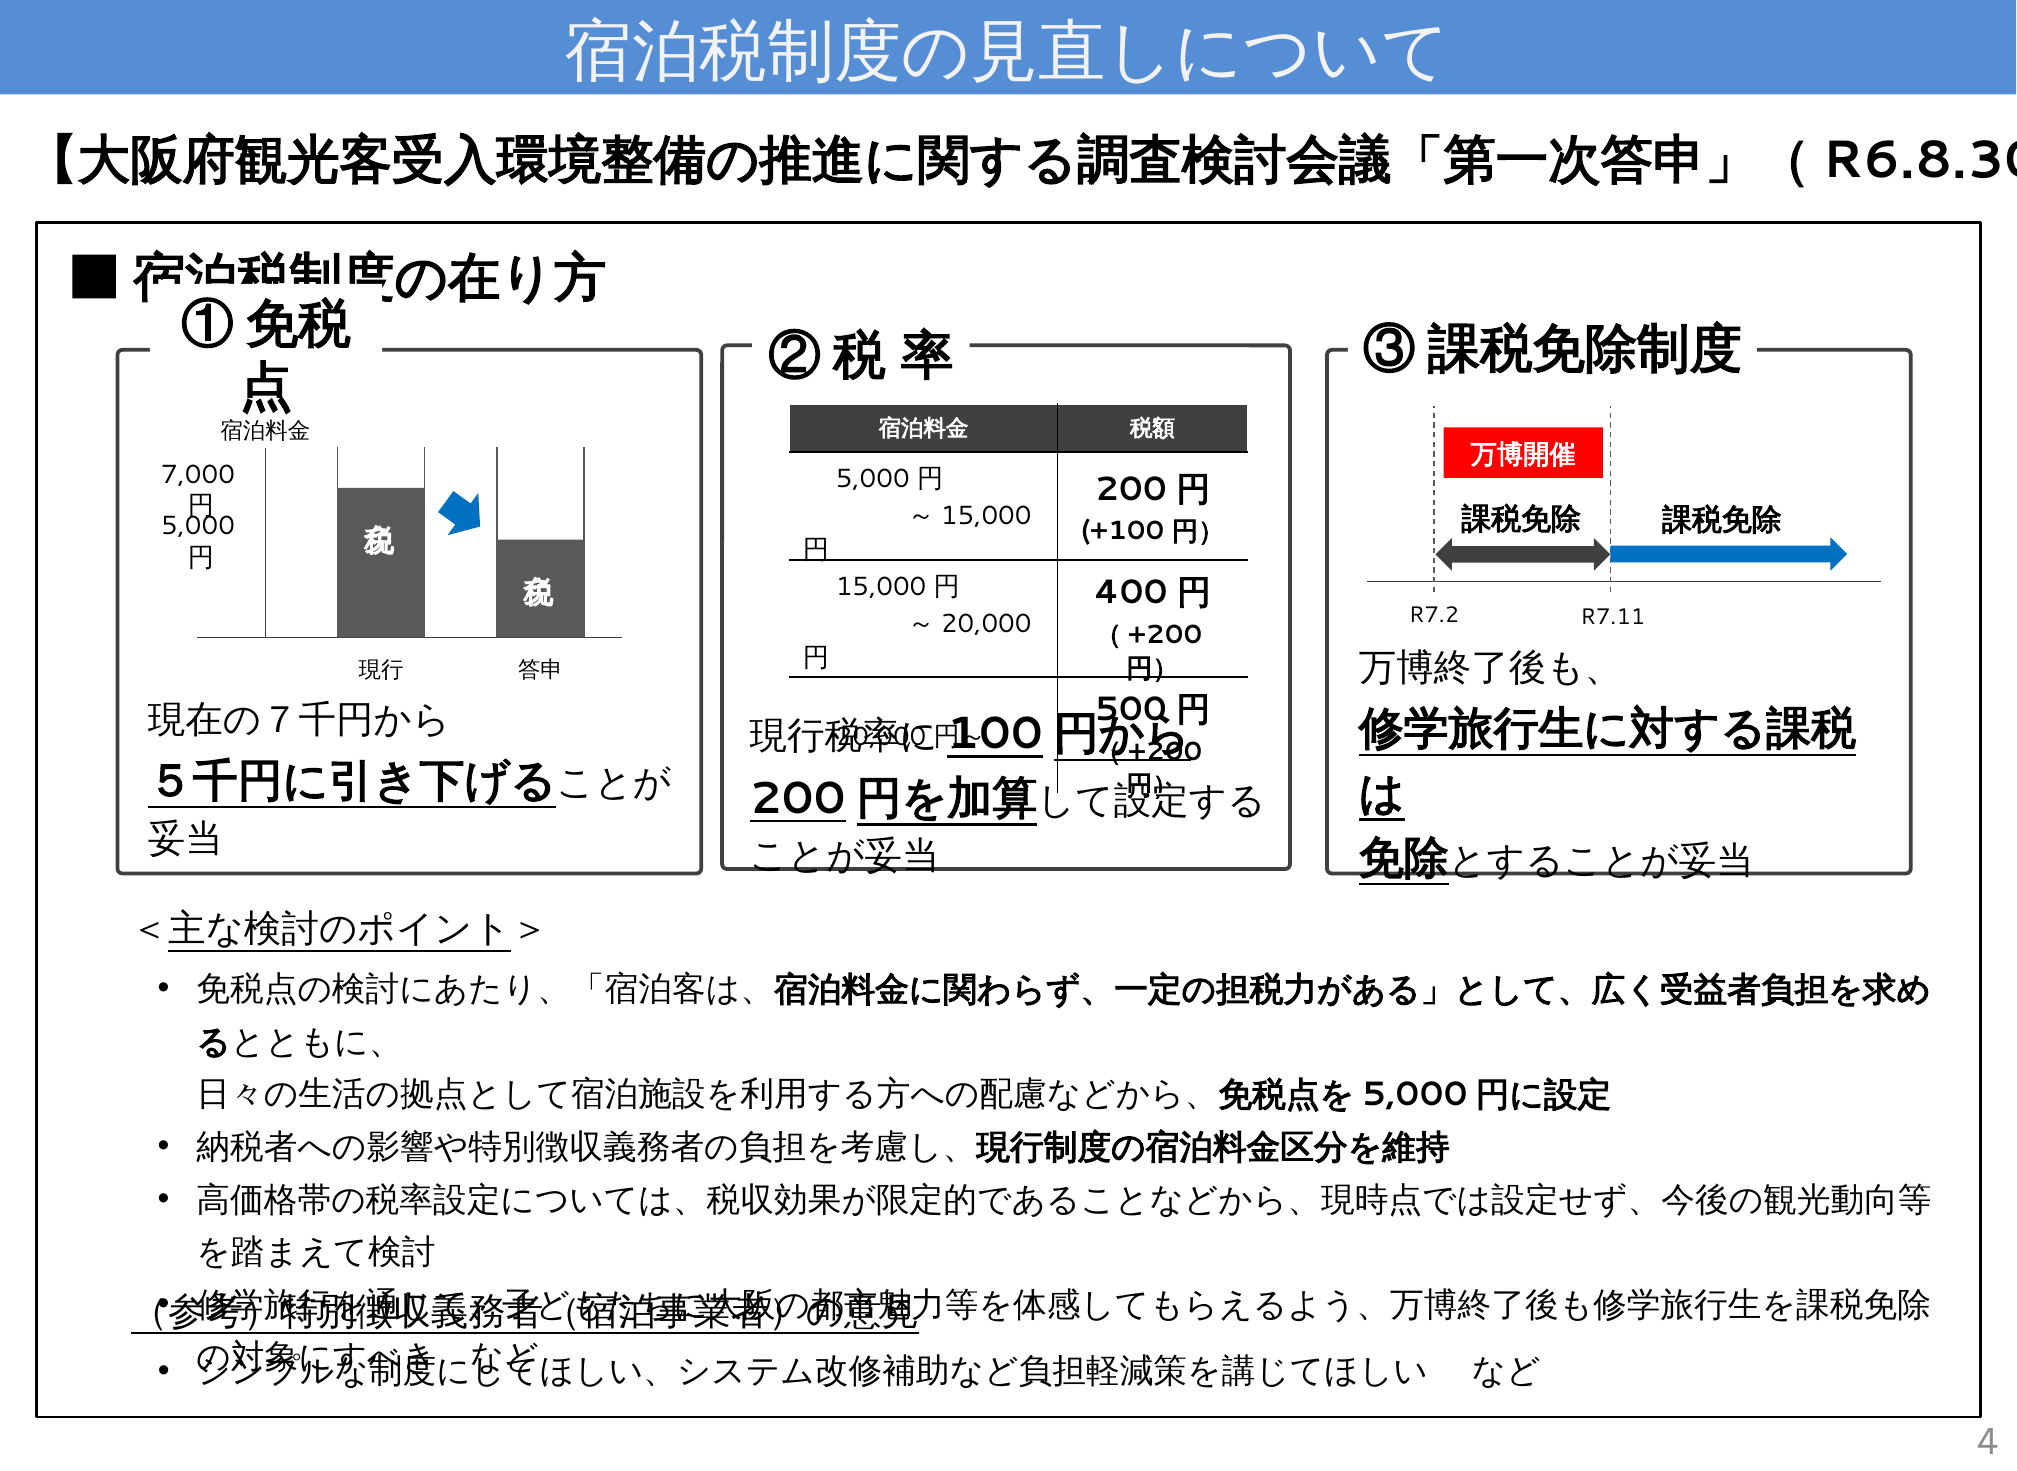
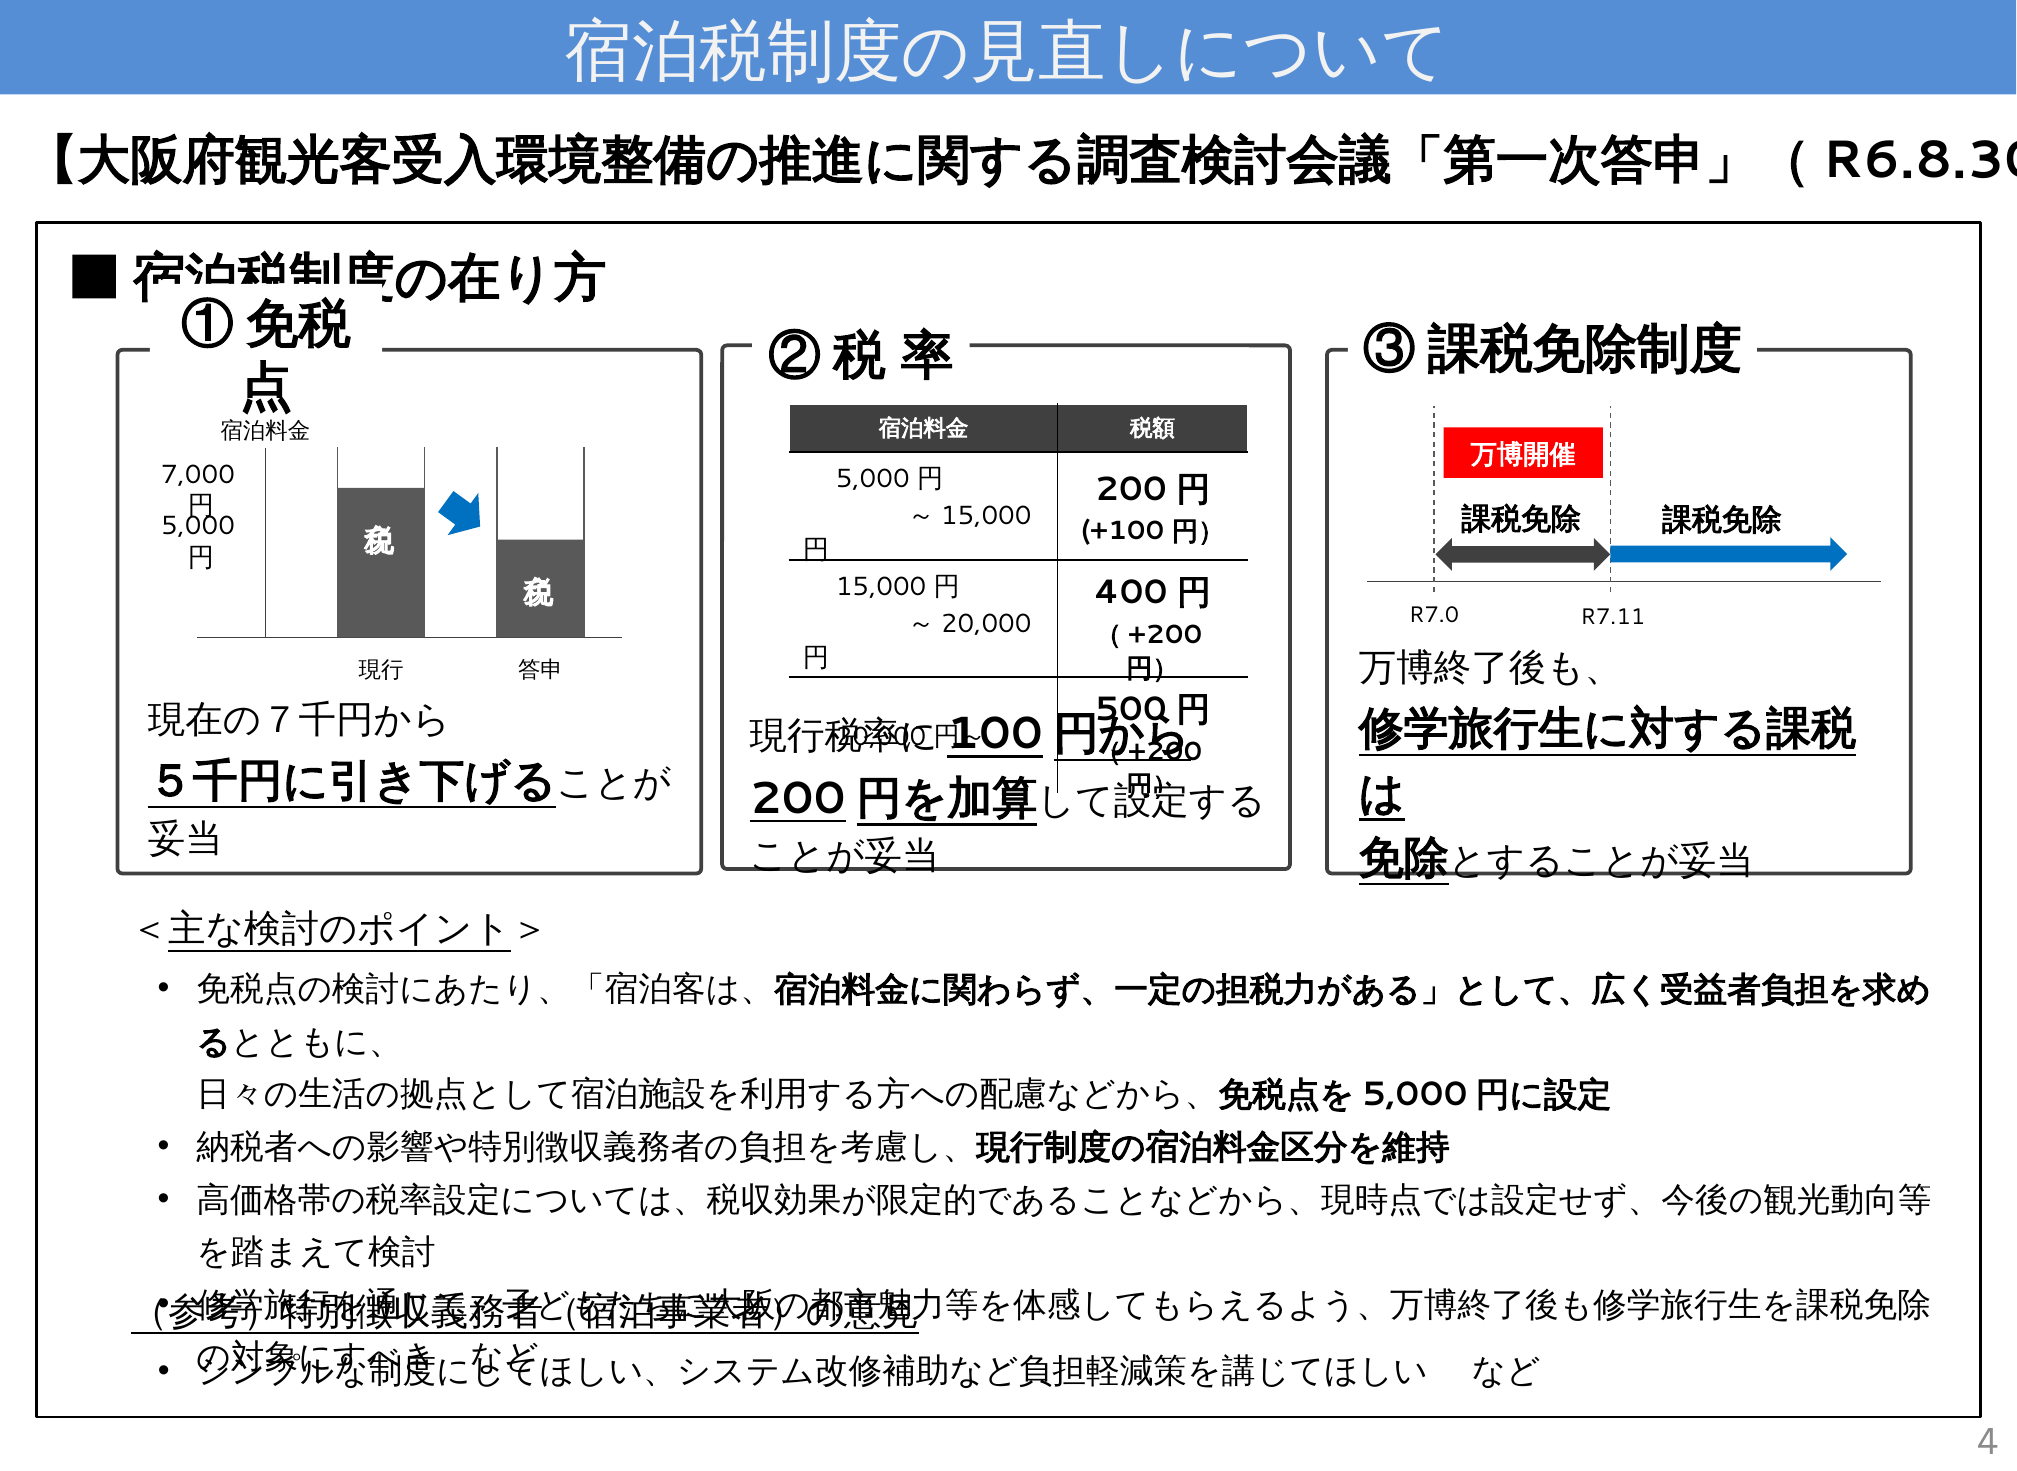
R7.2: R7.2 -> R7.0
